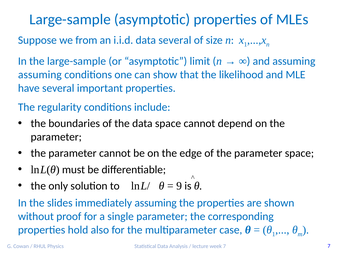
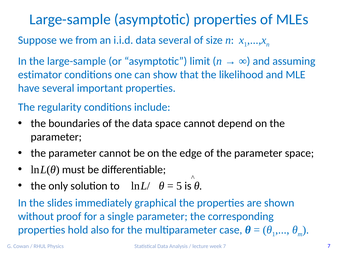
assuming at (40, 75): assuming -> estimator
9: 9 -> 5
immediately assuming: assuming -> graphical
